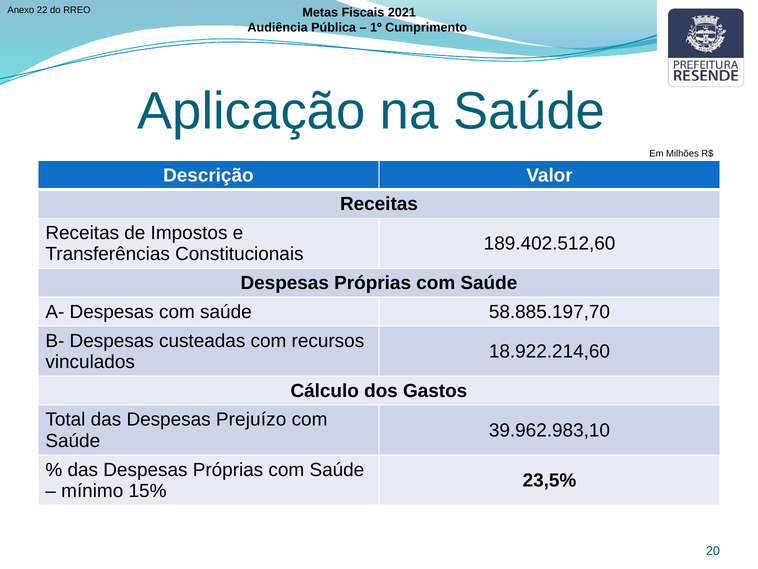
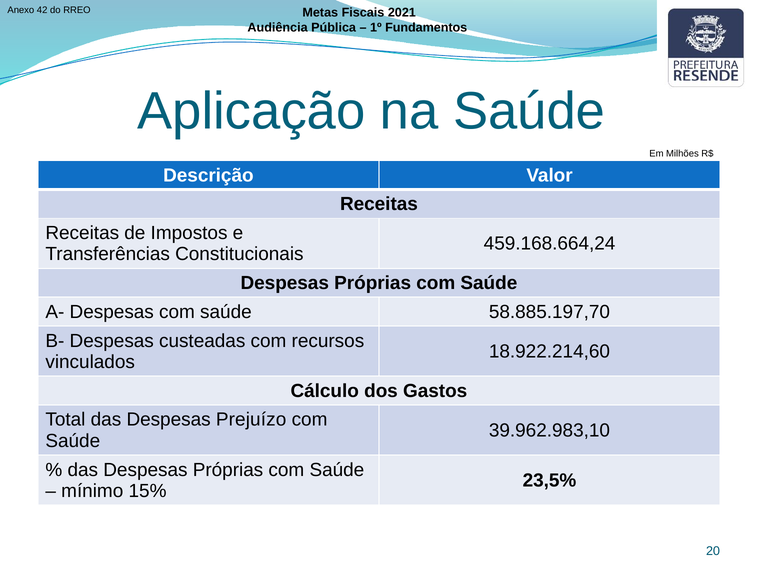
22: 22 -> 42
Cumprimento: Cumprimento -> Fundamentos
189.402.512,60: 189.402.512,60 -> 459.168.664,24
